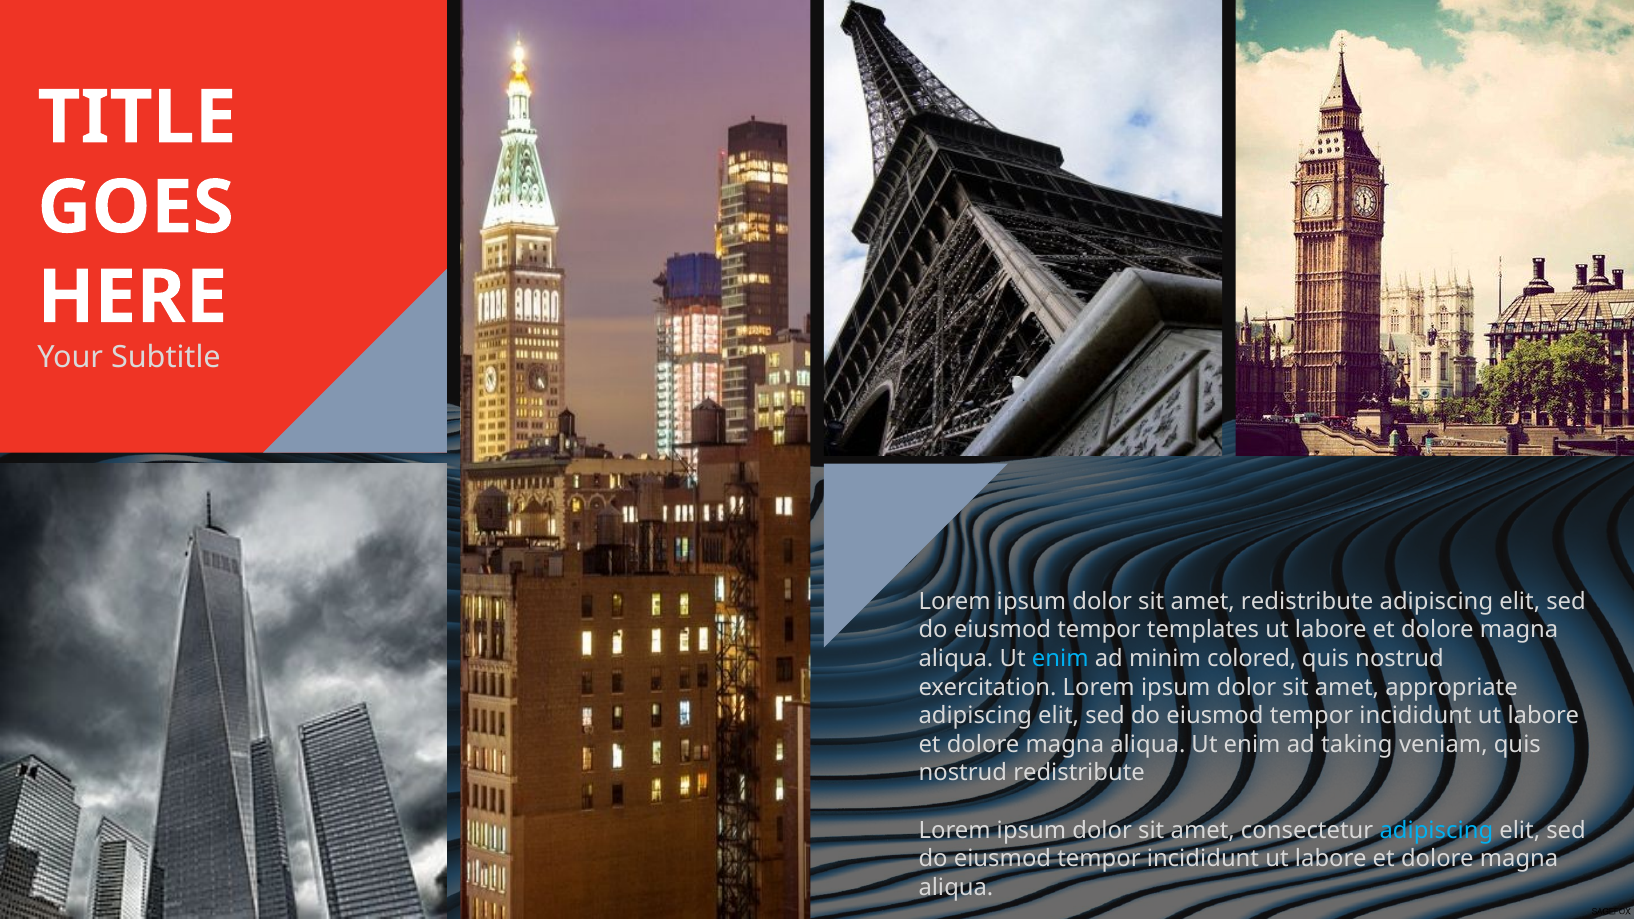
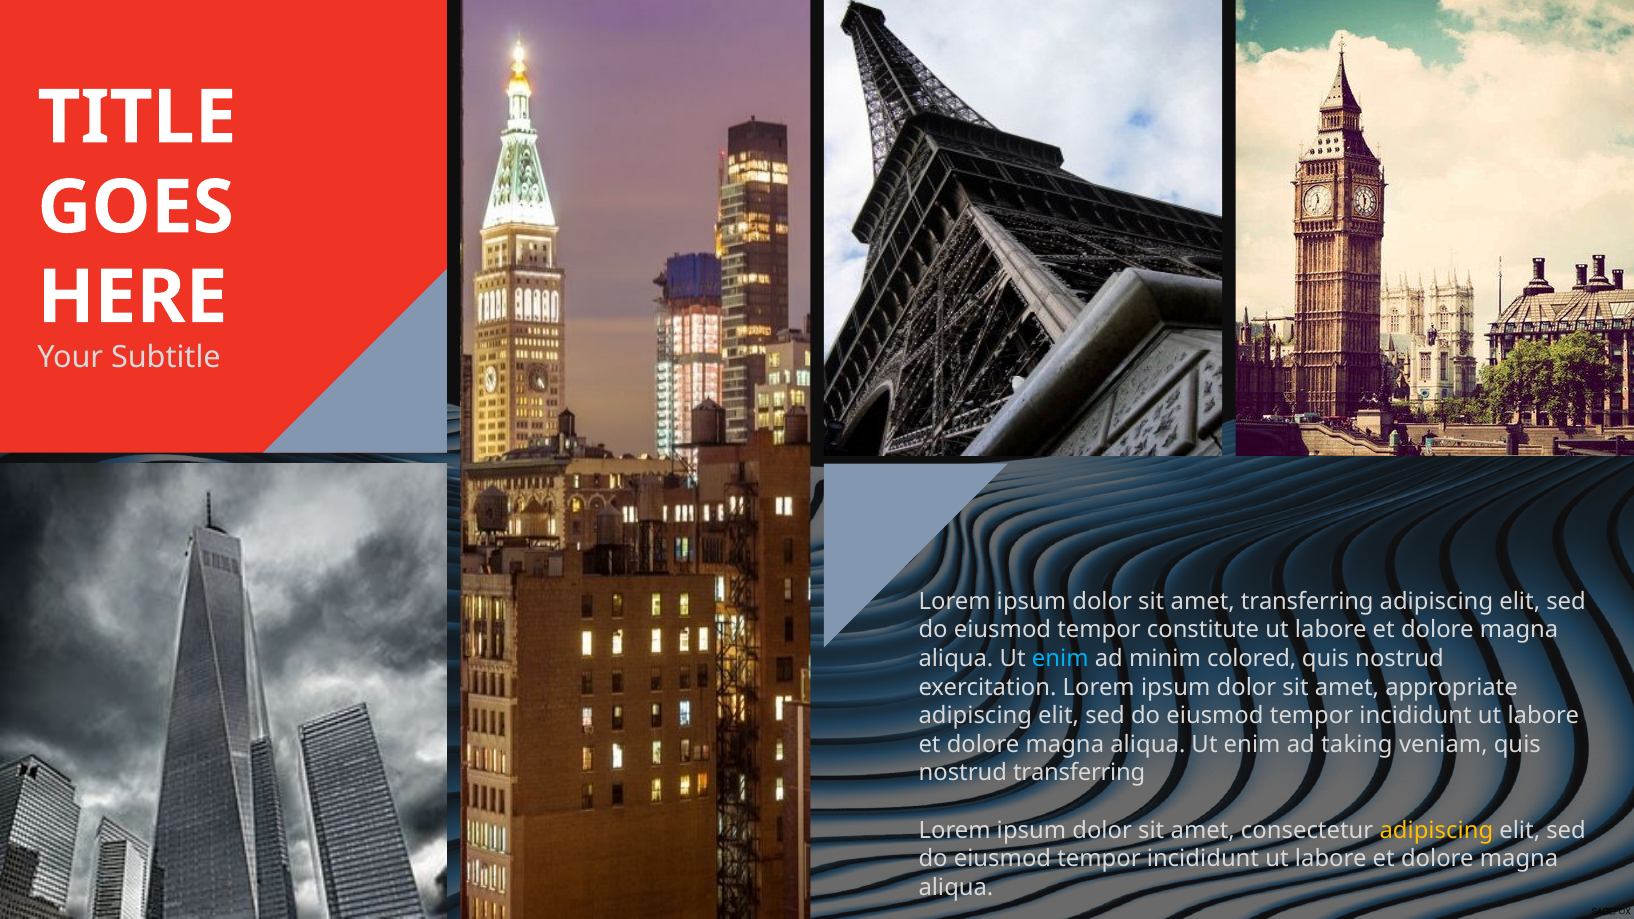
amet redistribute: redistribute -> transferring
templates: templates -> constitute
nostrud redistribute: redistribute -> transferring
adipiscing at (1436, 830) colour: light blue -> yellow
